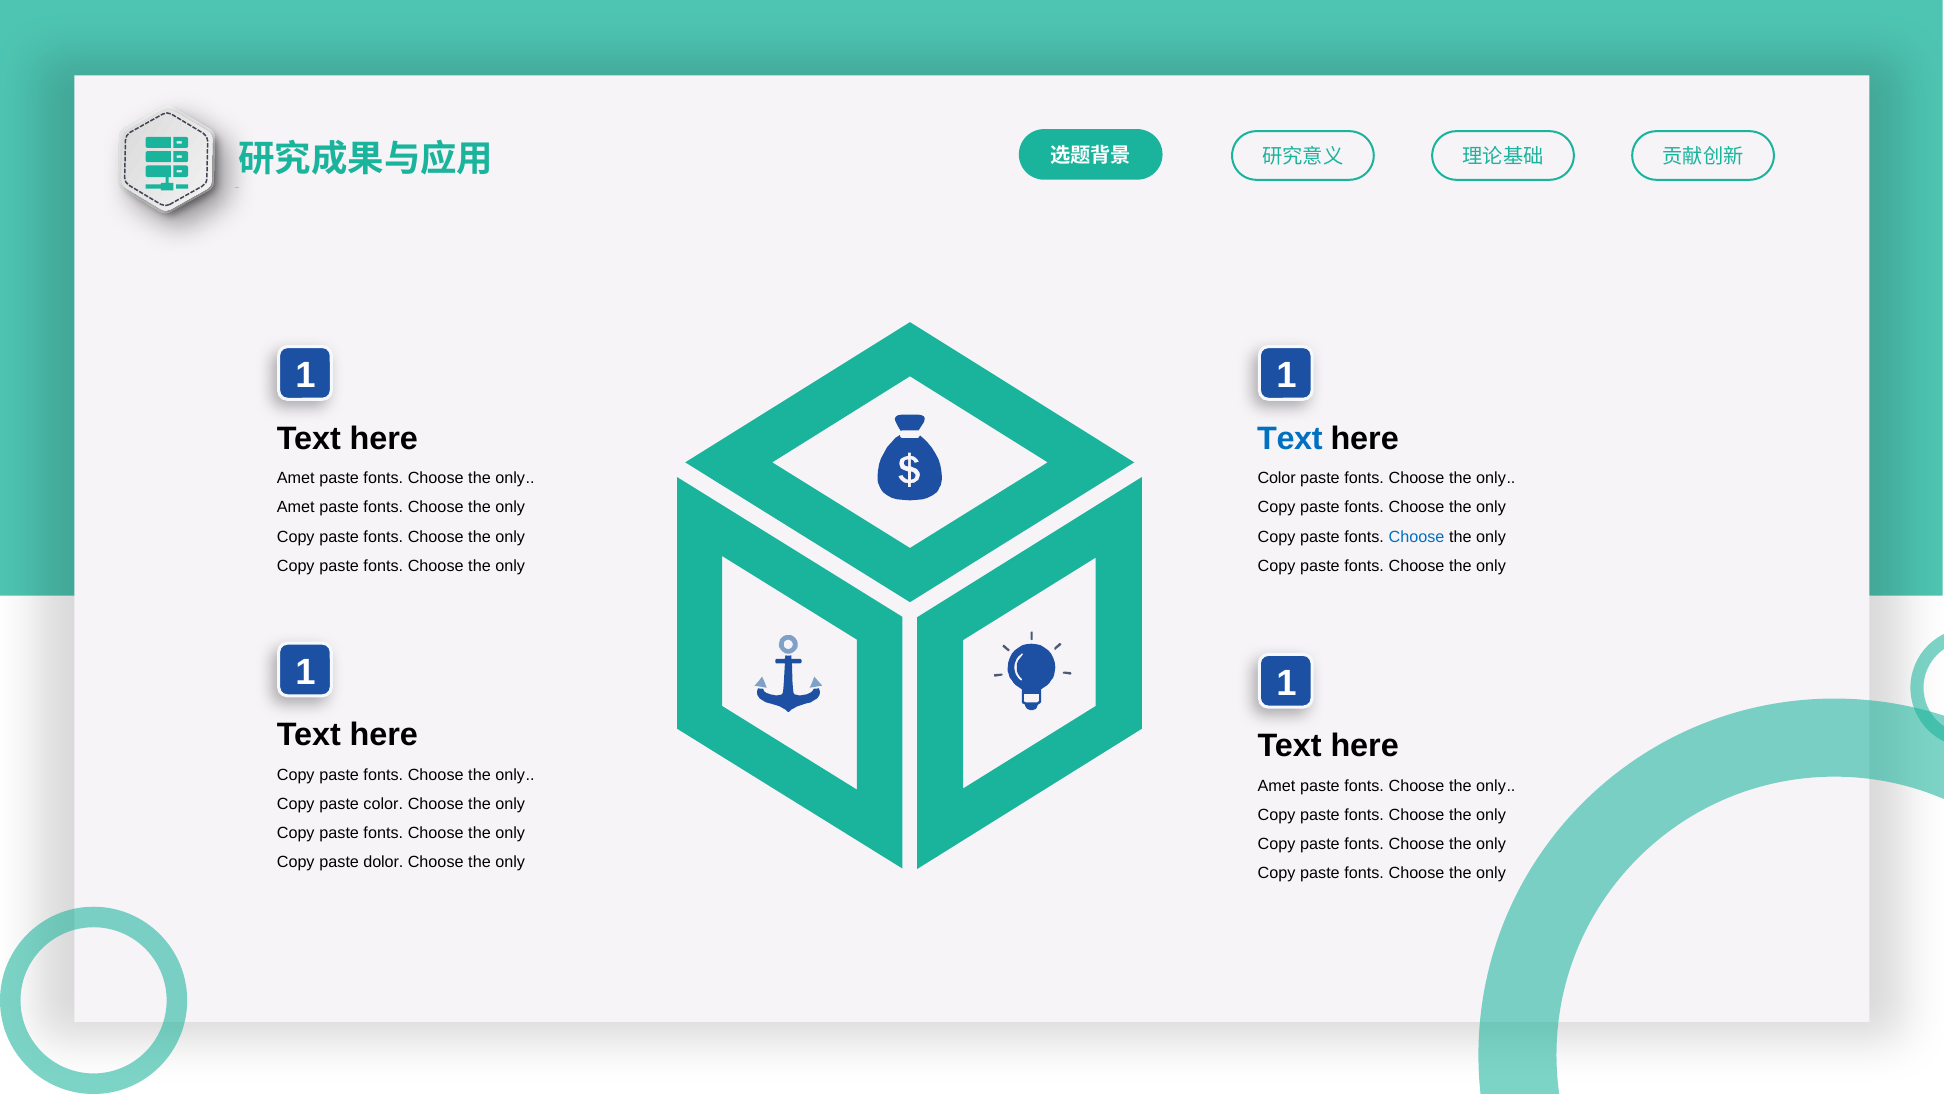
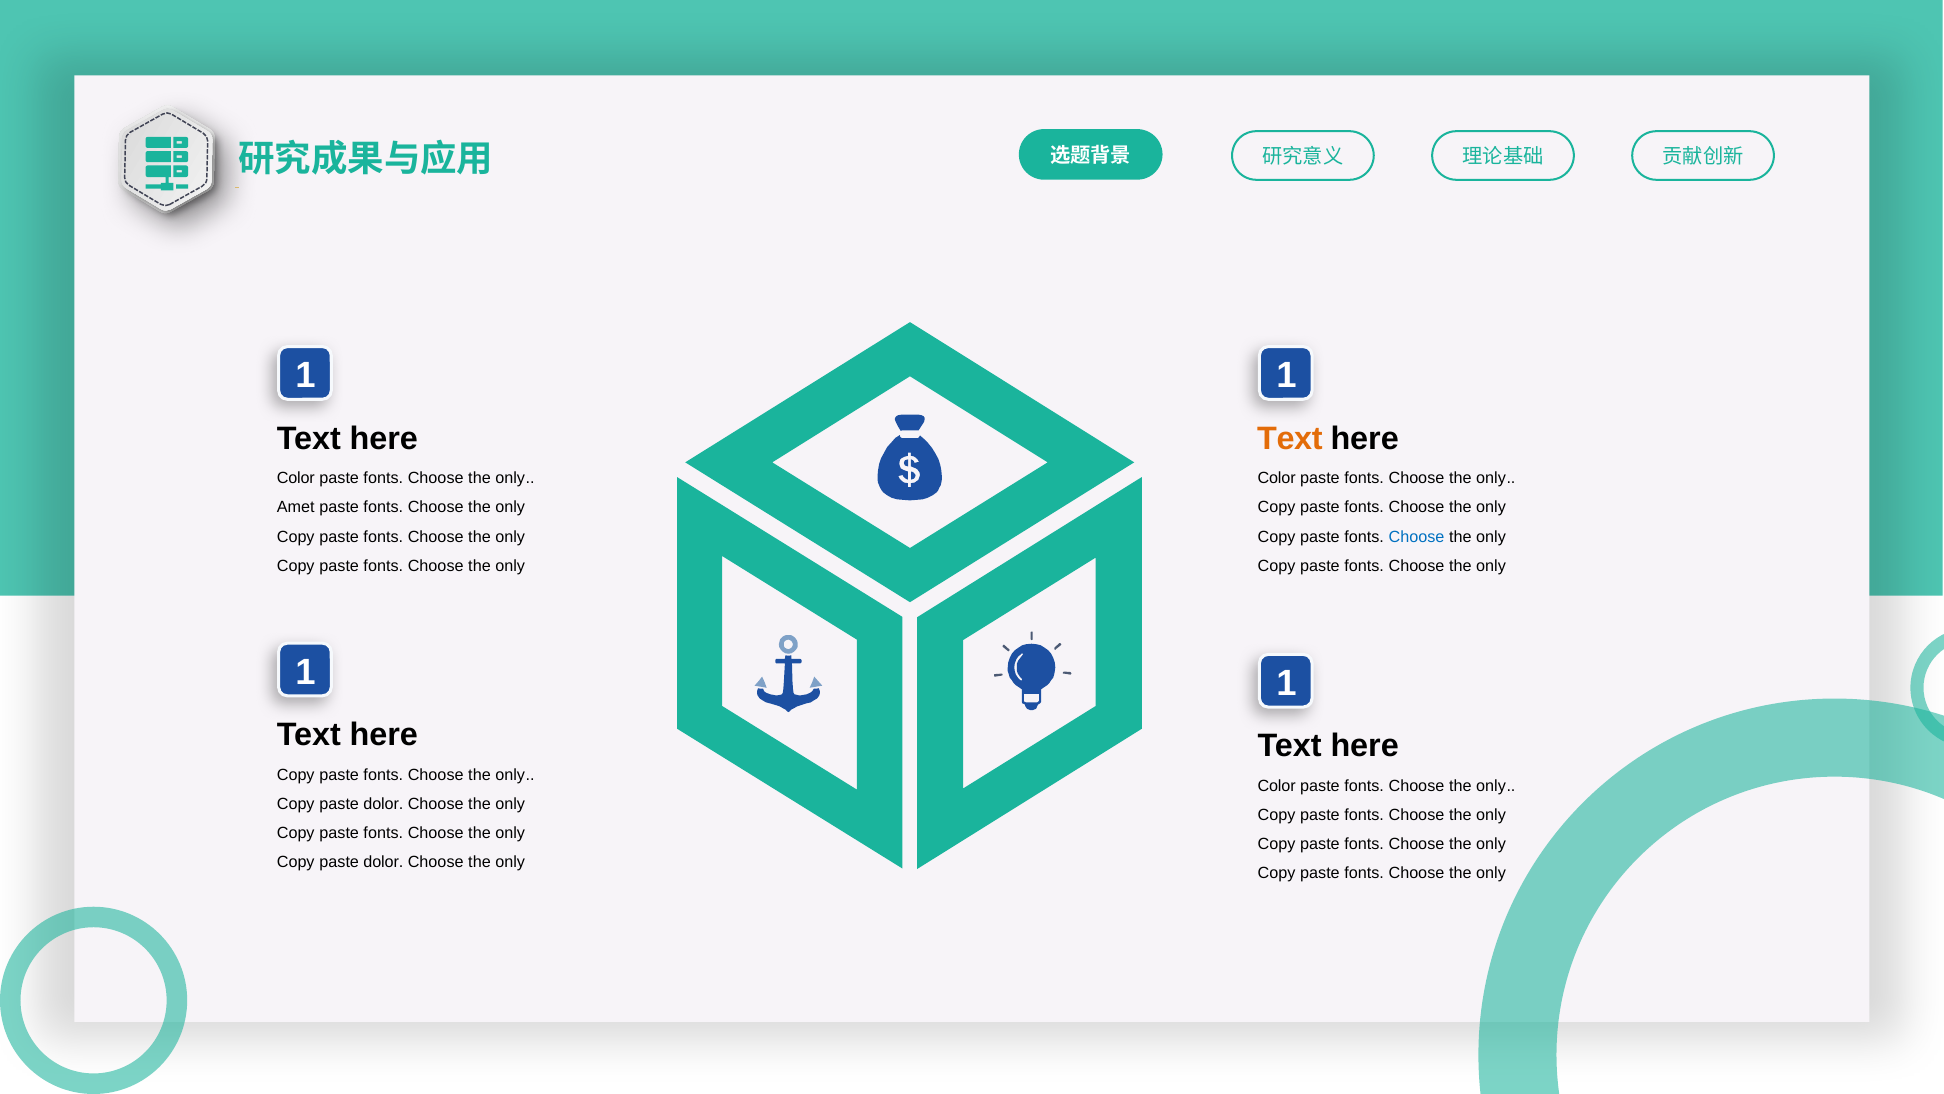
Text at (1290, 438) colour: blue -> orange
Amet at (296, 478): Amet -> Color
Amet at (1277, 786): Amet -> Color
color at (383, 804): color -> dolor
